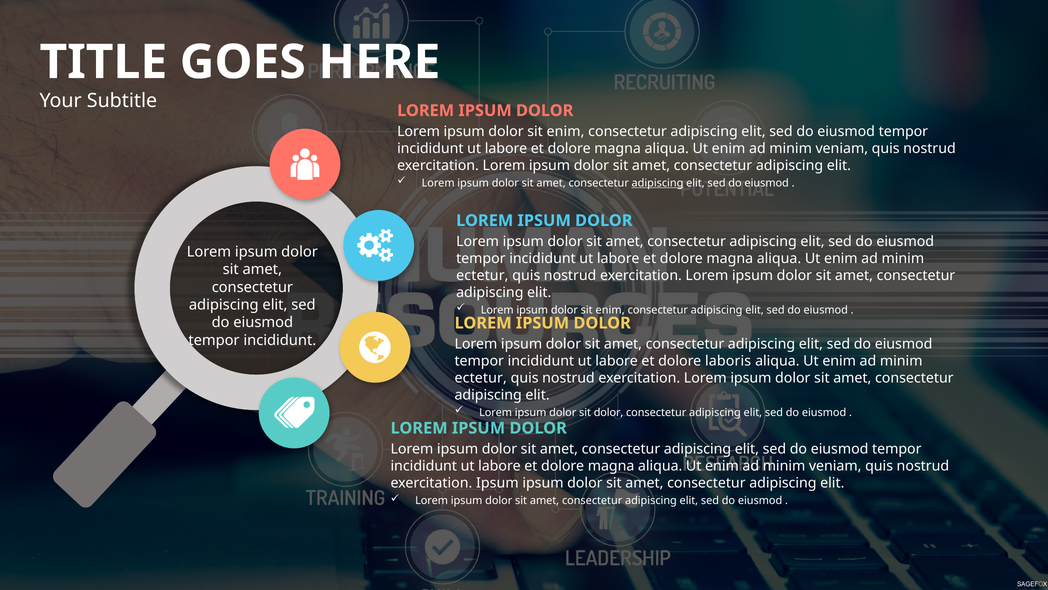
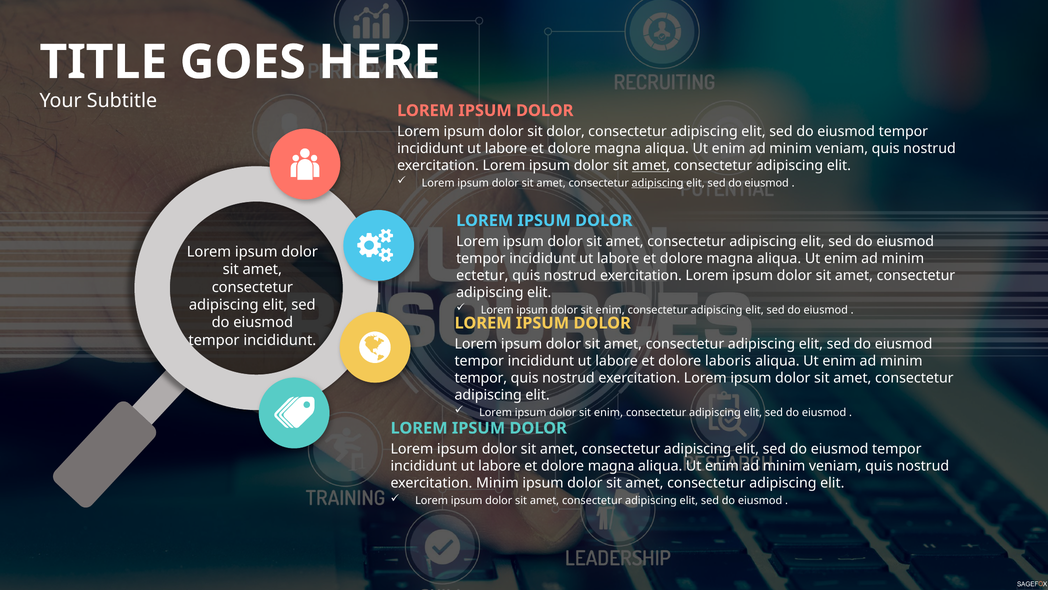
enim at (565, 131): enim -> dolor
amet at (651, 165) underline: none -> present
ectetur at (481, 378): ectetur -> tempor
dolor at (609, 412): dolor -> enim
exercitation Ipsum: Ipsum -> Minim
